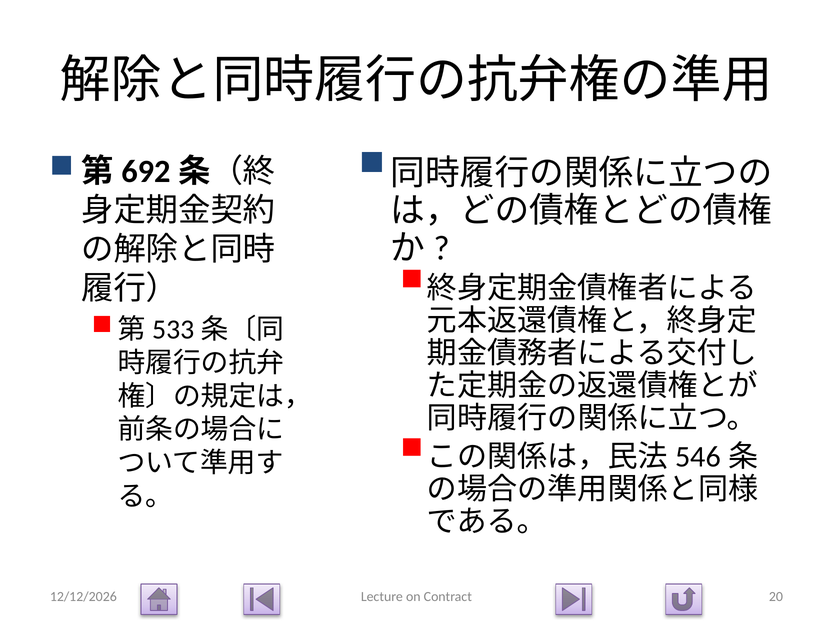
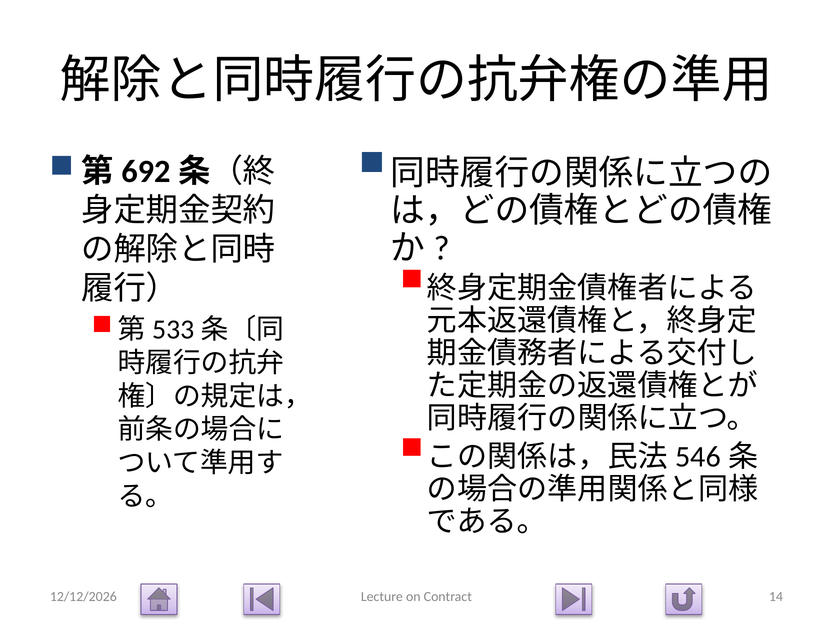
20: 20 -> 14
